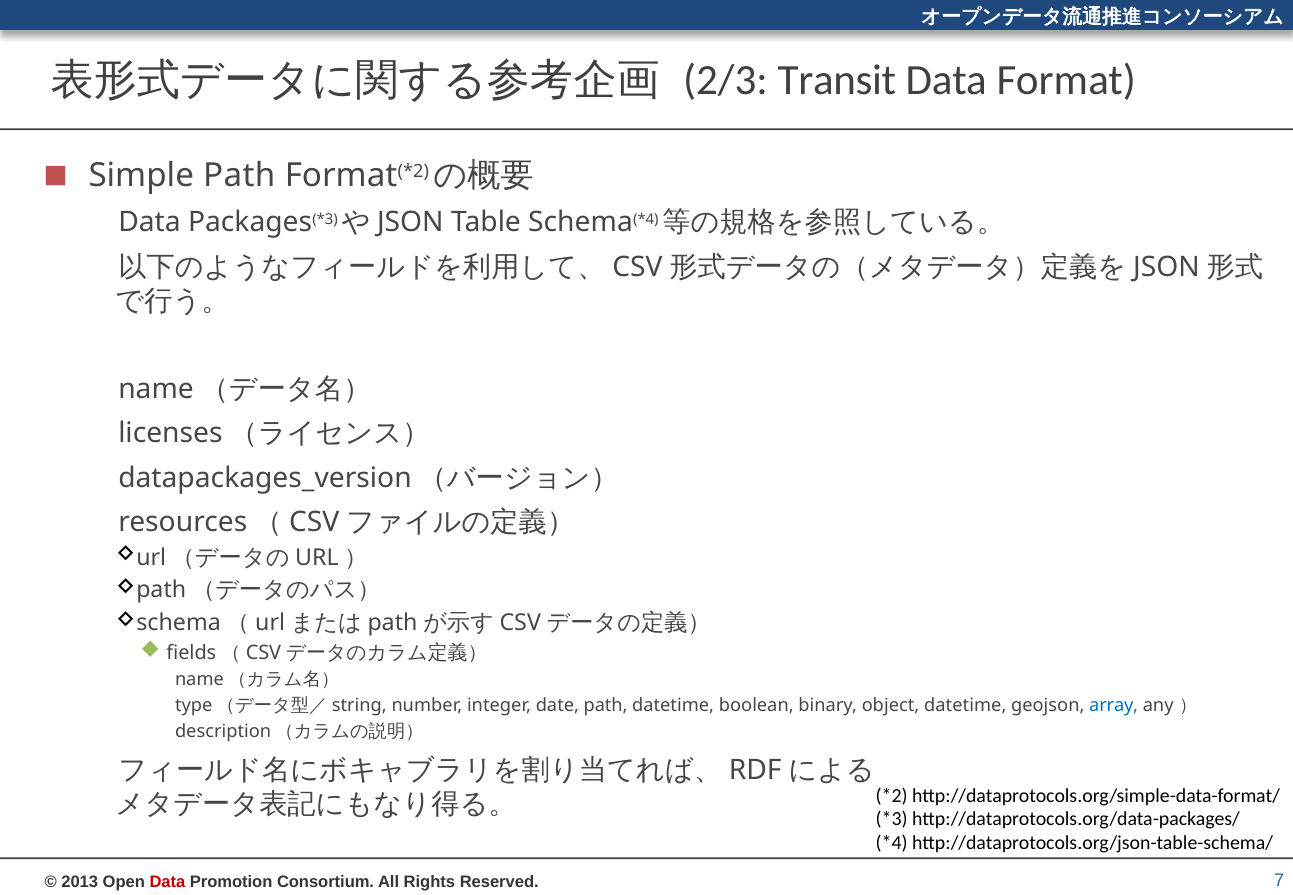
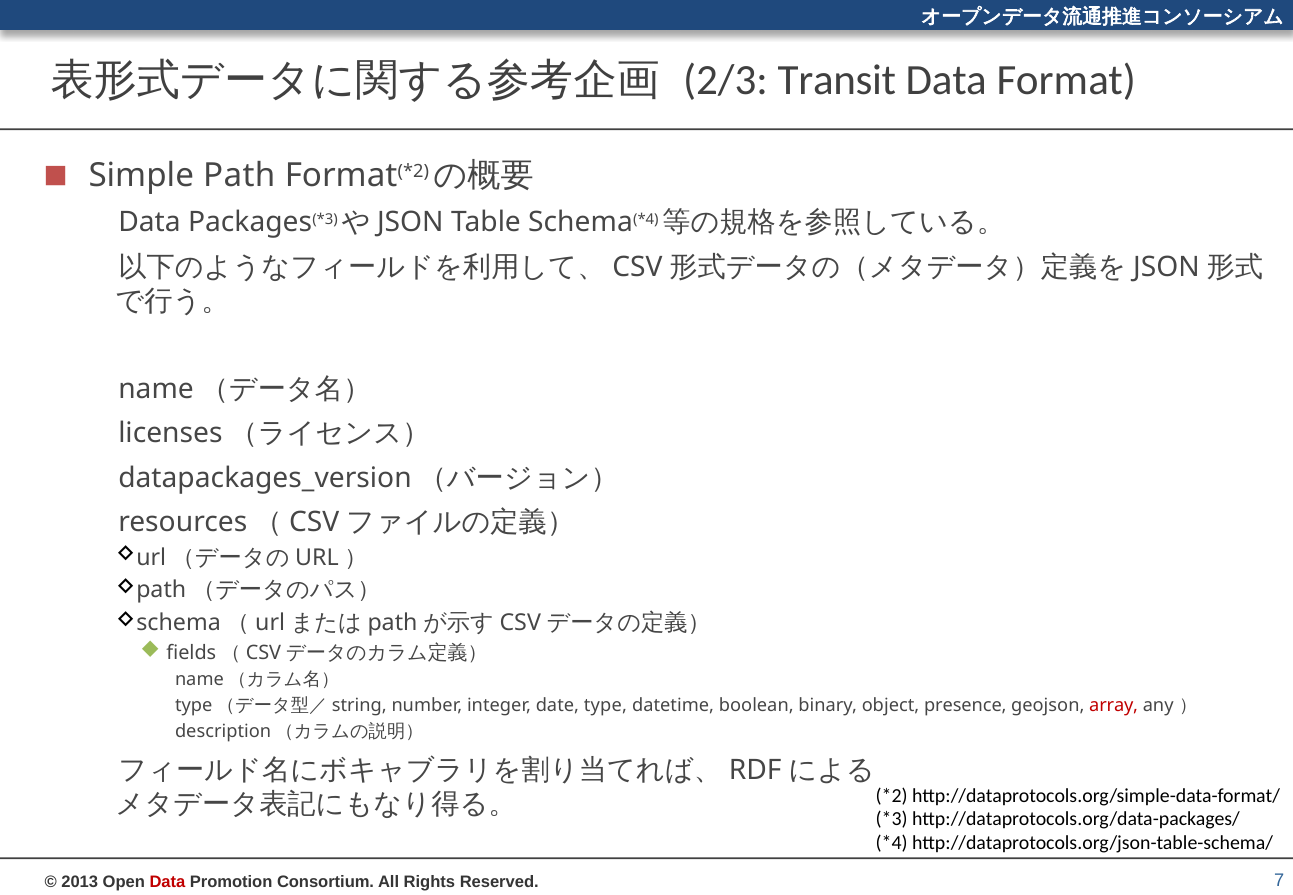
date path: path -> type
object datetime: datetime -> presence
array colour: blue -> red
